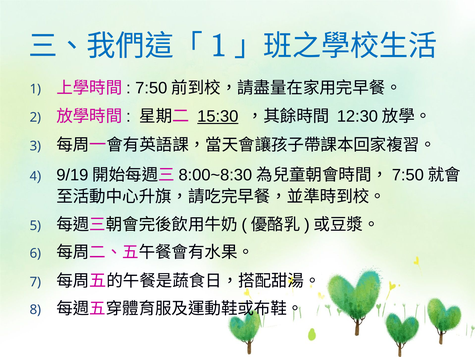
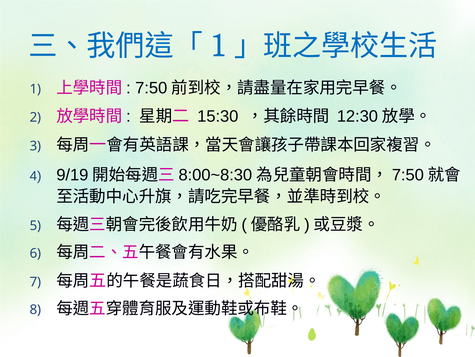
15:30 underline: present -> none
